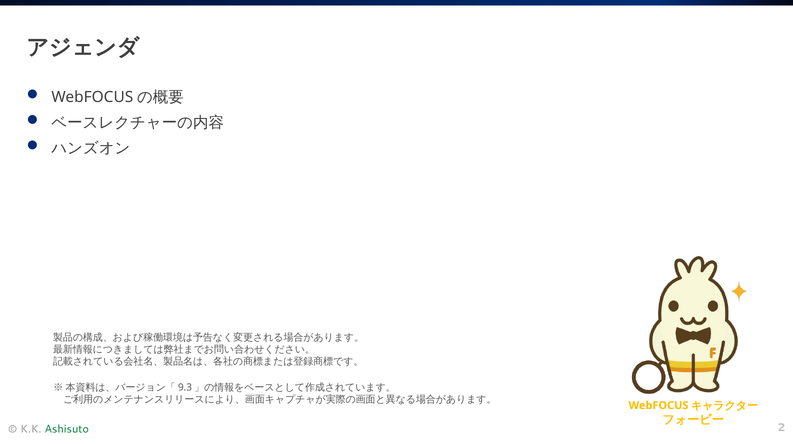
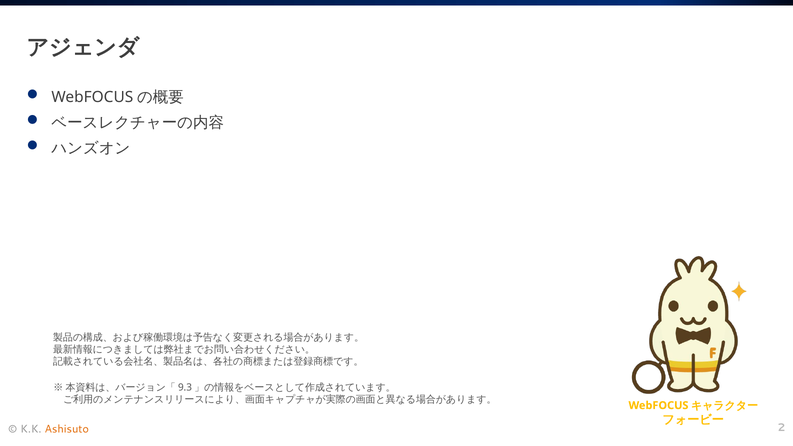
Ashisuto colour: green -> orange
